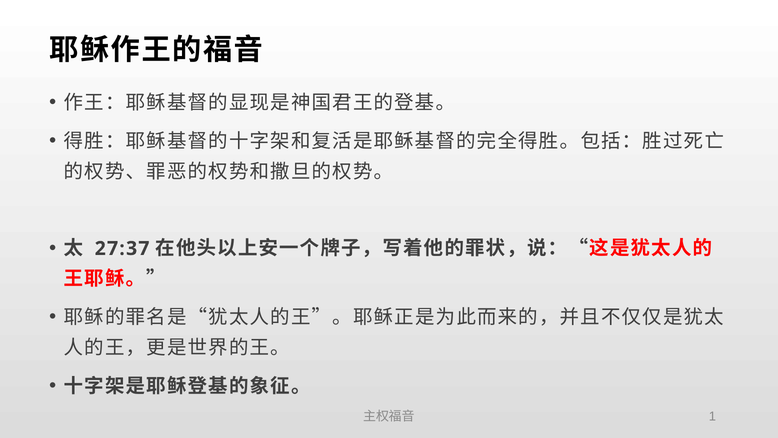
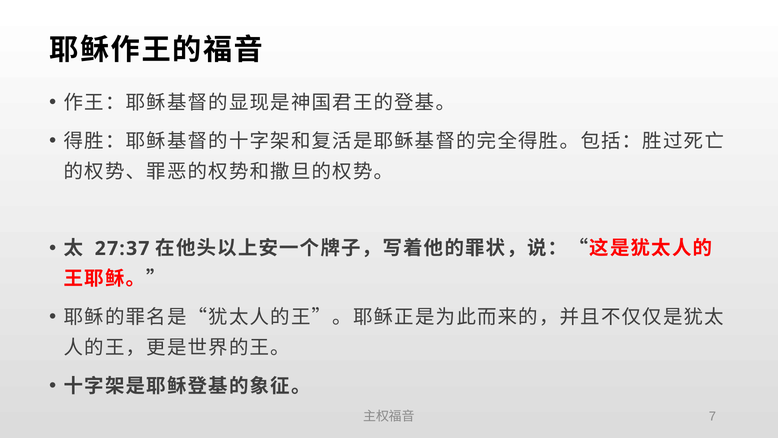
1: 1 -> 7
